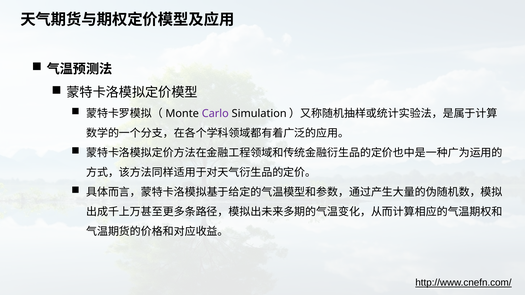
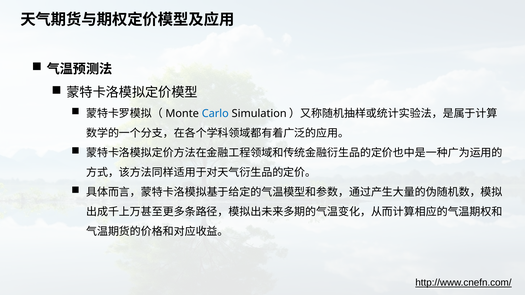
Carlo colour: purple -> blue
